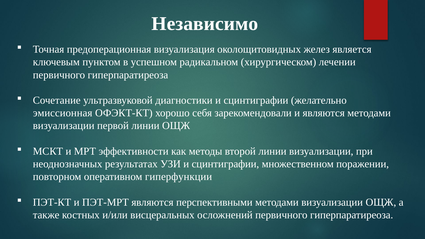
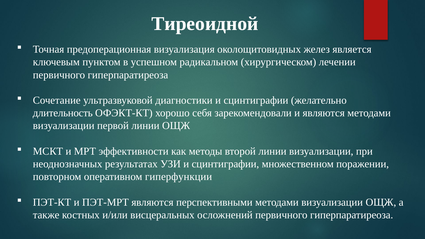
Независимо: Независимо -> Тиреоидной
эмиссионная: эмиссионная -> длительность
